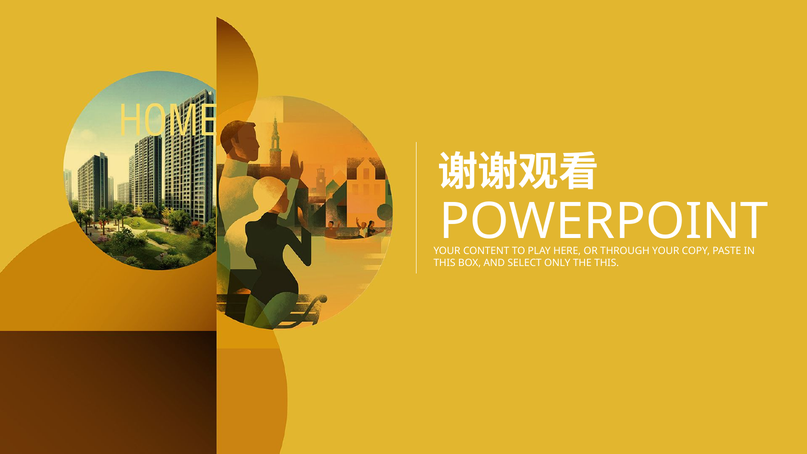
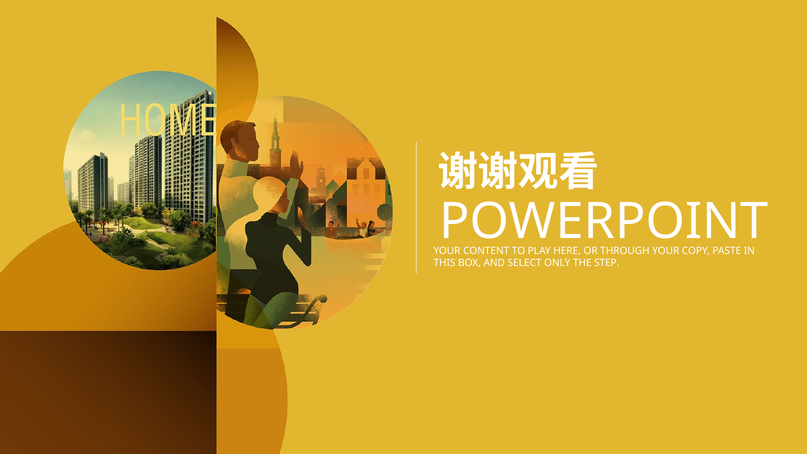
THE THIS: THIS -> STEP
